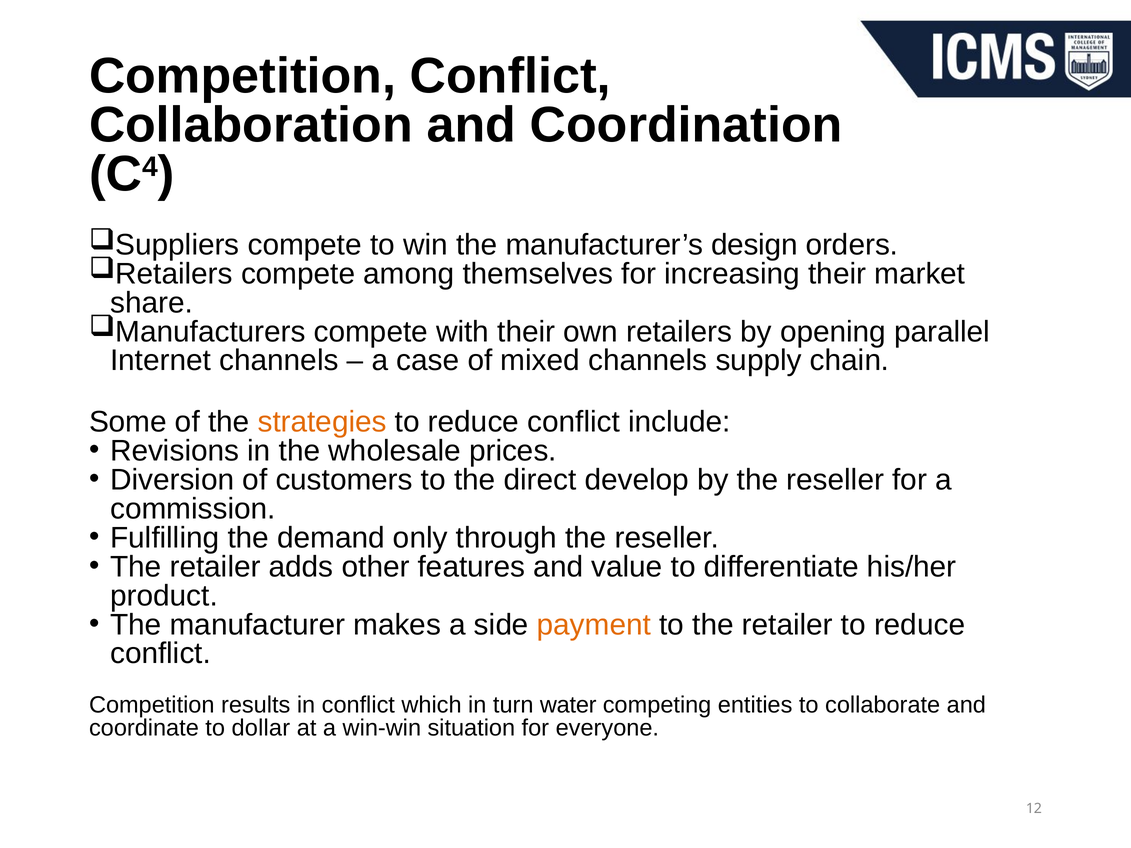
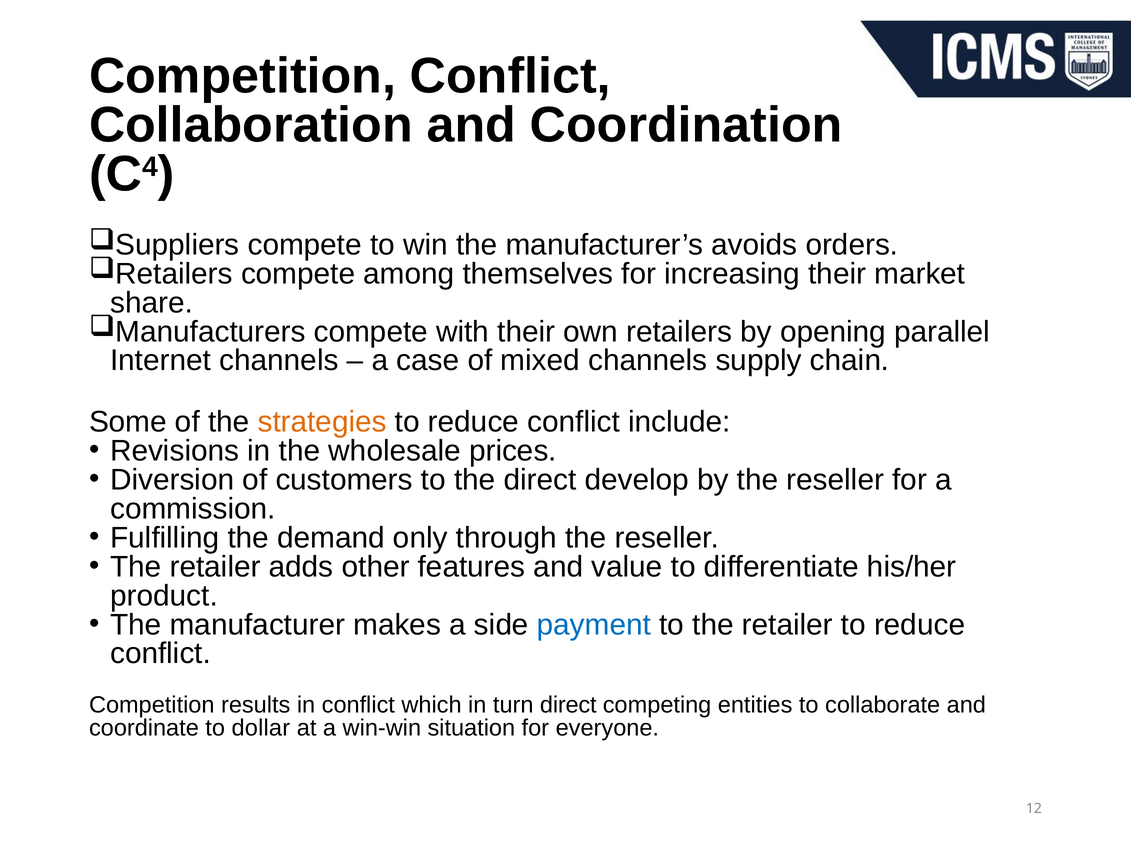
design: design -> avoids
payment colour: orange -> blue
turn water: water -> direct
